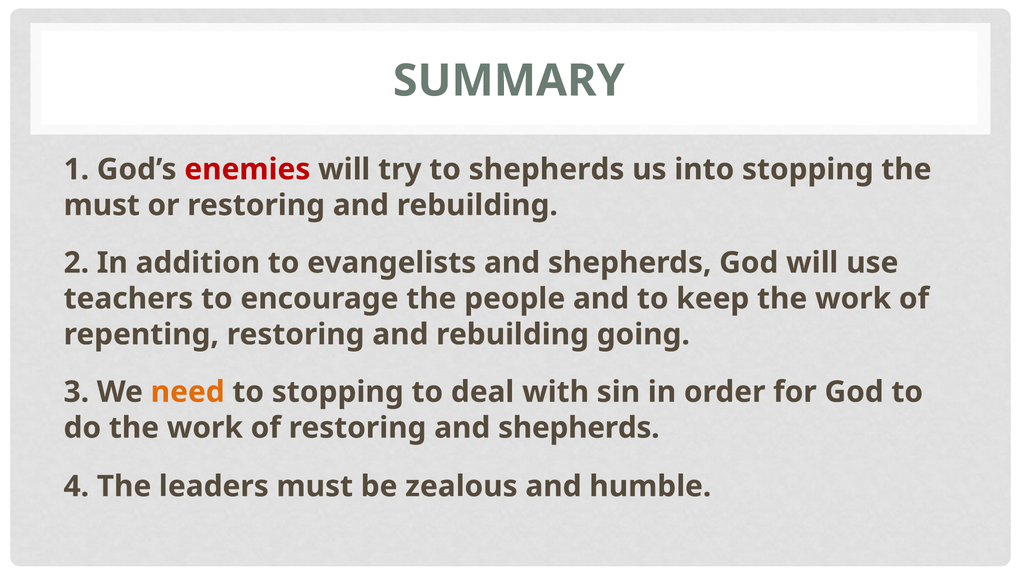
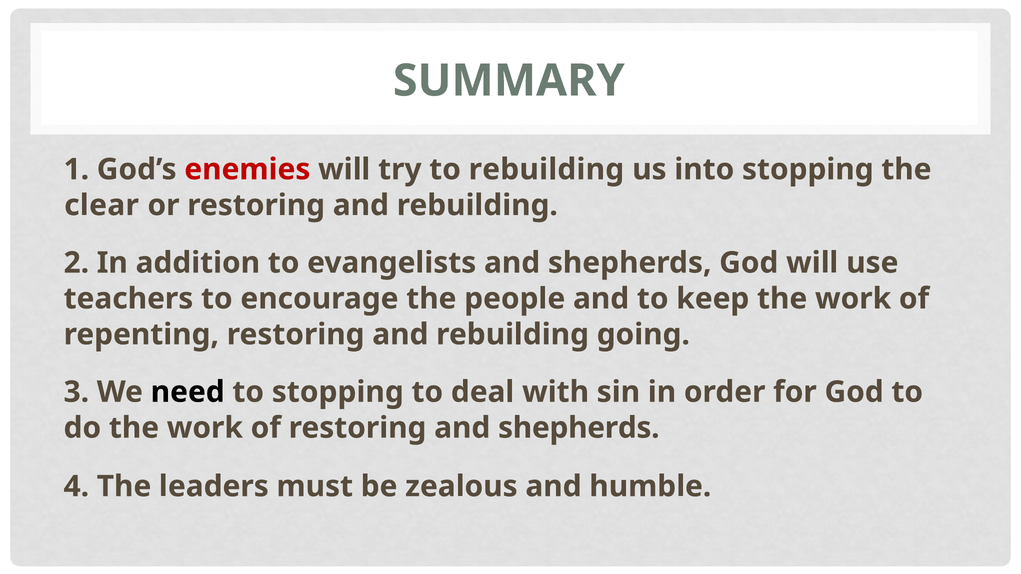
to shepherds: shepherds -> rebuilding
must at (102, 205): must -> clear
need colour: orange -> black
